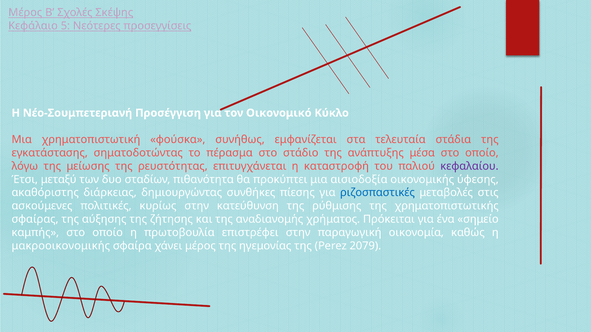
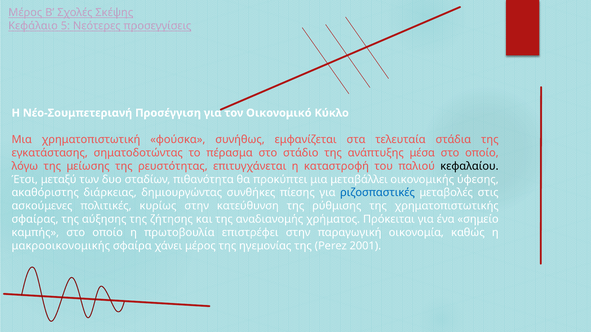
κεφαλαίου colour: purple -> black
αισιοδοξία: αισιοδοξία -> μεταβάλλει
2079: 2079 -> 2001
